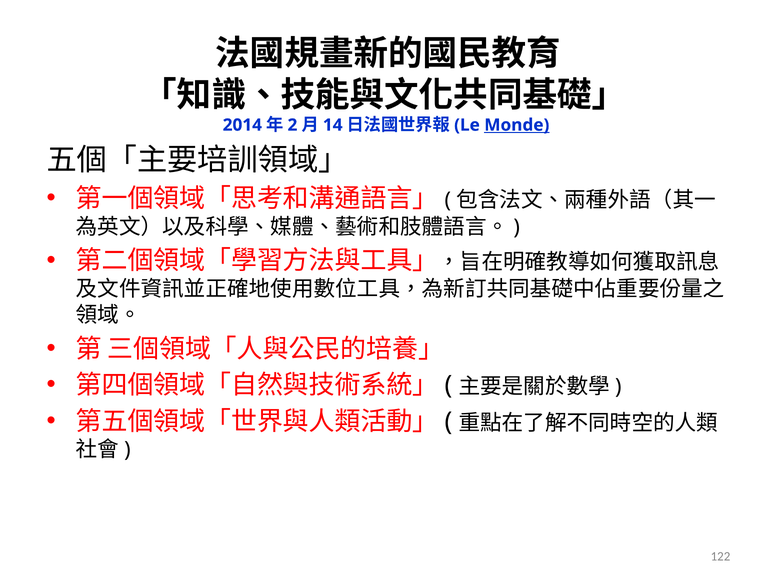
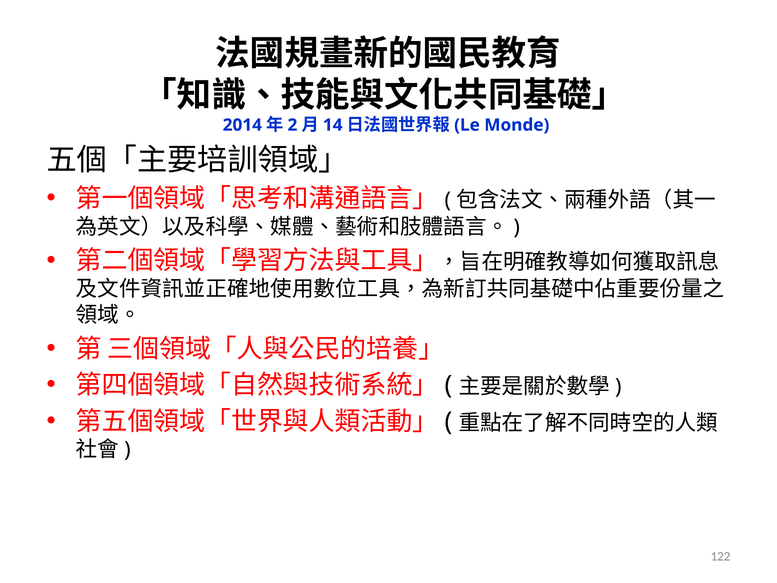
Monde underline: present -> none
